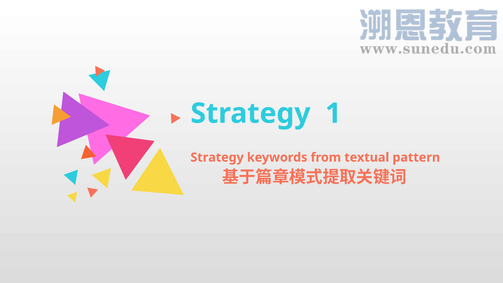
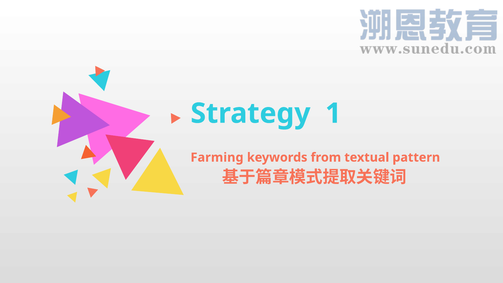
Strategy at (217, 157): Strategy -> Farming
